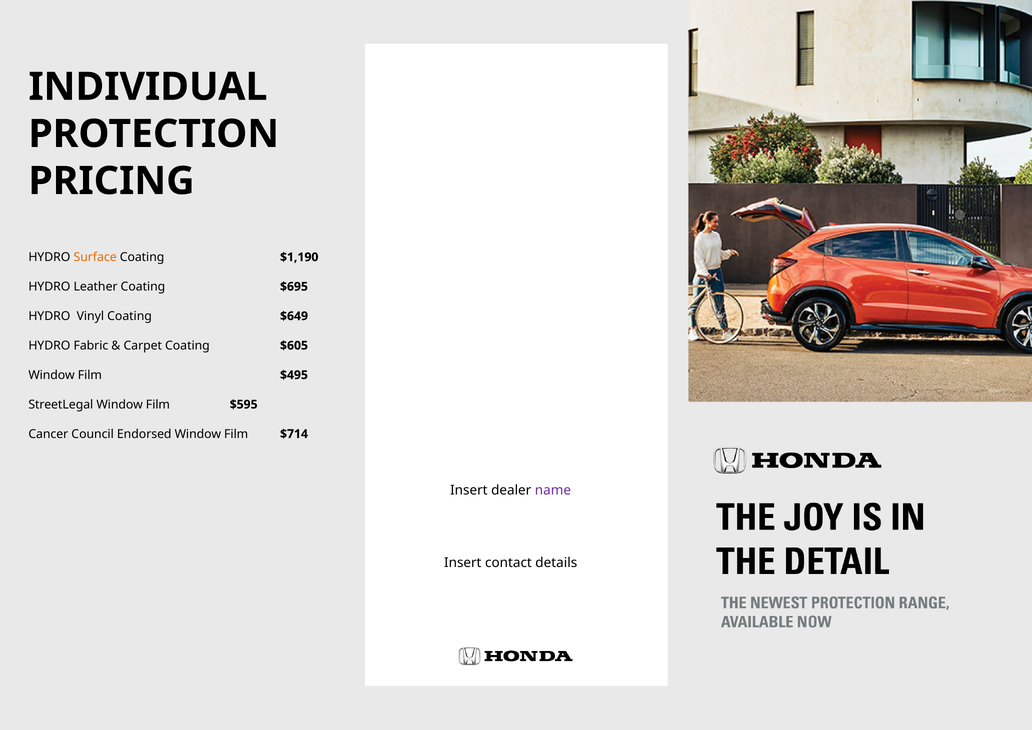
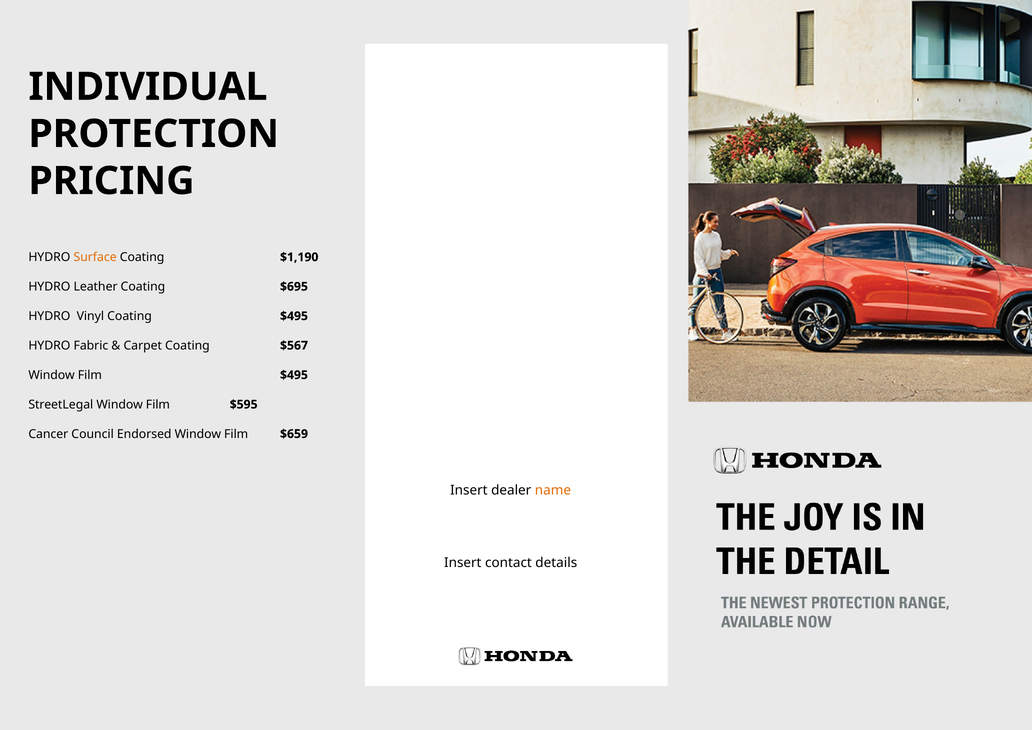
Coating $649: $649 -> $495
$605: $605 -> $567
$714: $714 -> $659
name colour: purple -> orange
